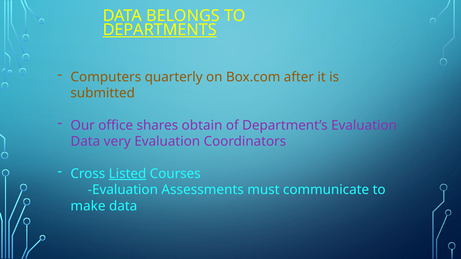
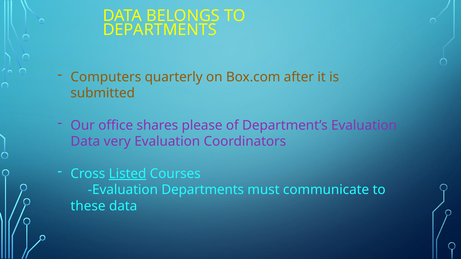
DEPARTMENTS at (160, 30) underline: present -> none
obtain: obtain -> please
Evaluation Assessments: Assessments -> Departments
make: make -> these
